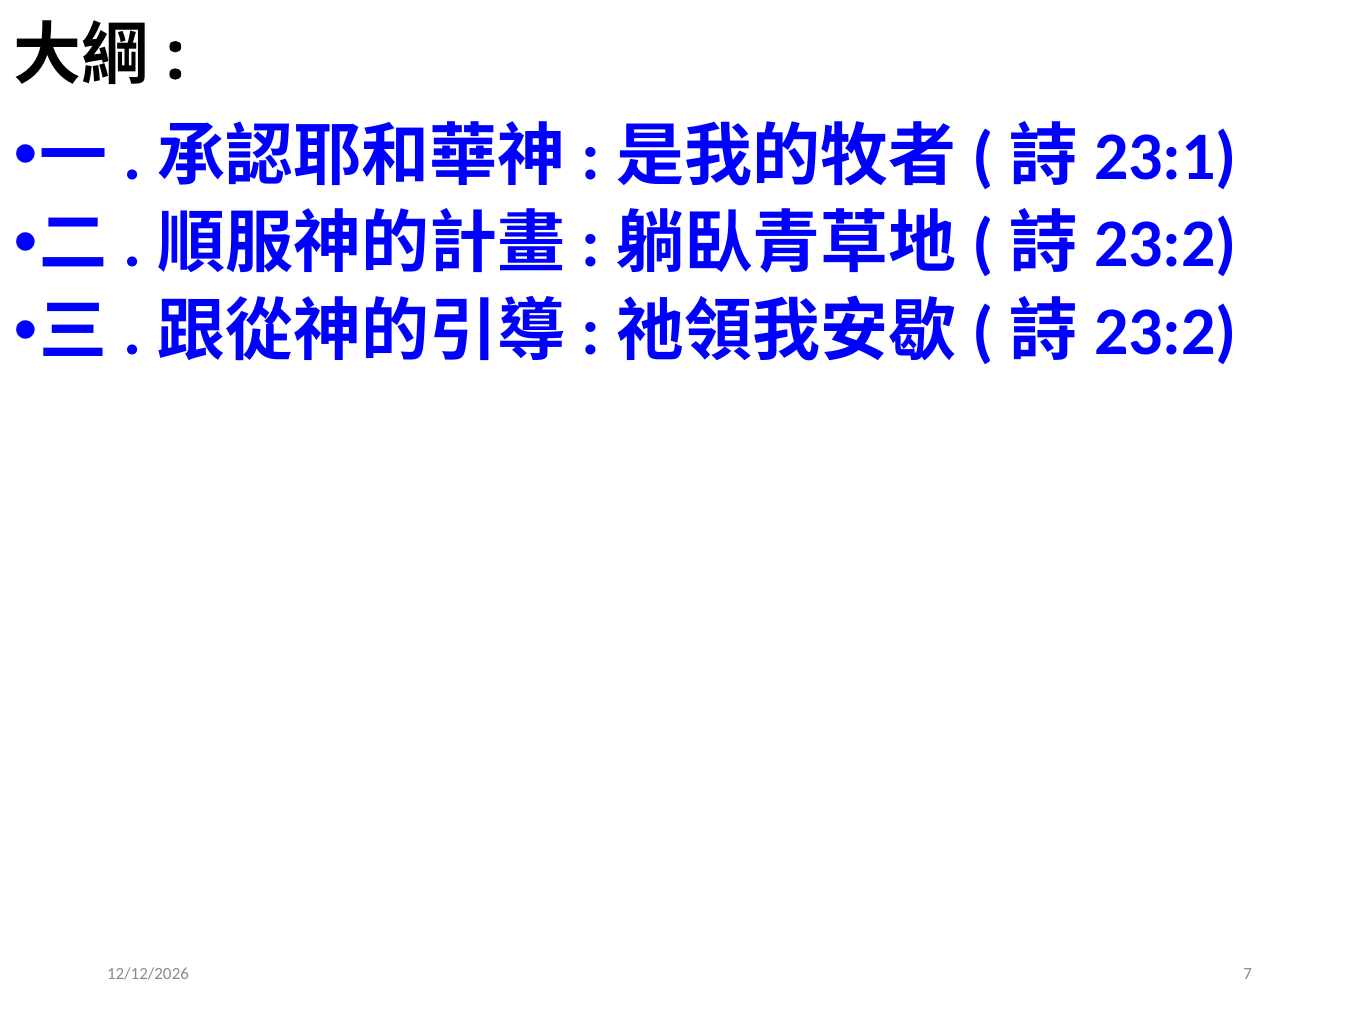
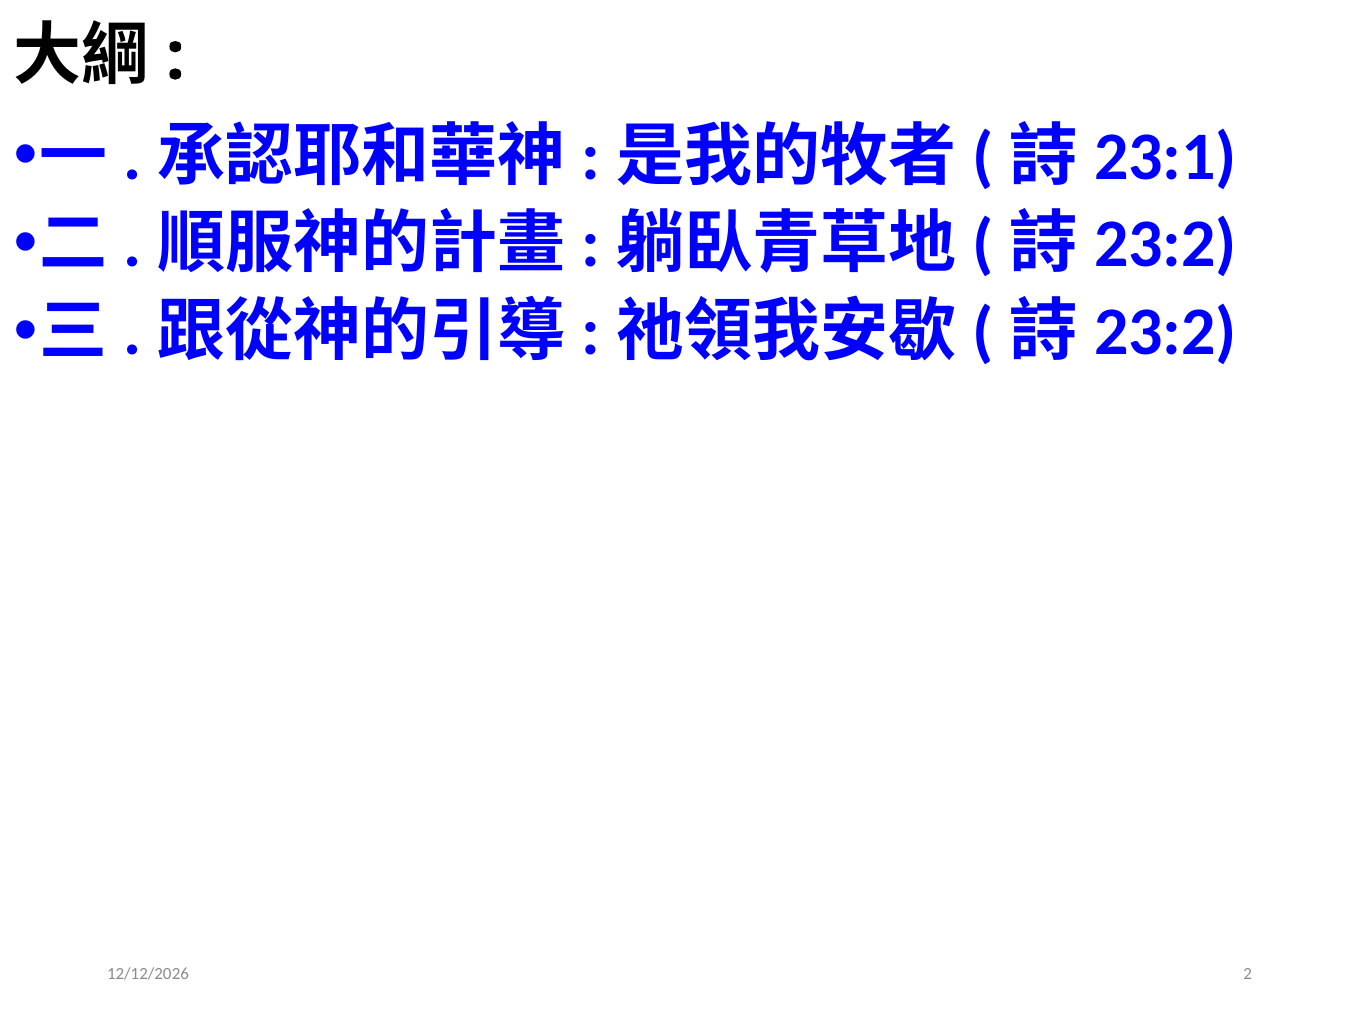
7: 7 -> 2
